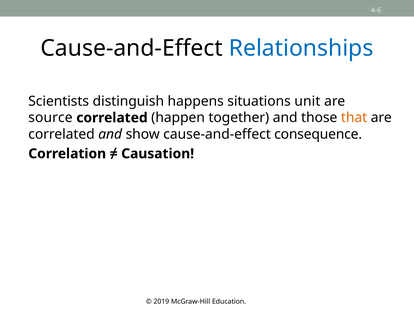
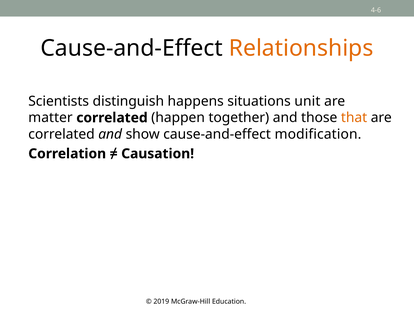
Relationships colour: blue -> orange
source: source -> matter
consequence: consequence -> modification
